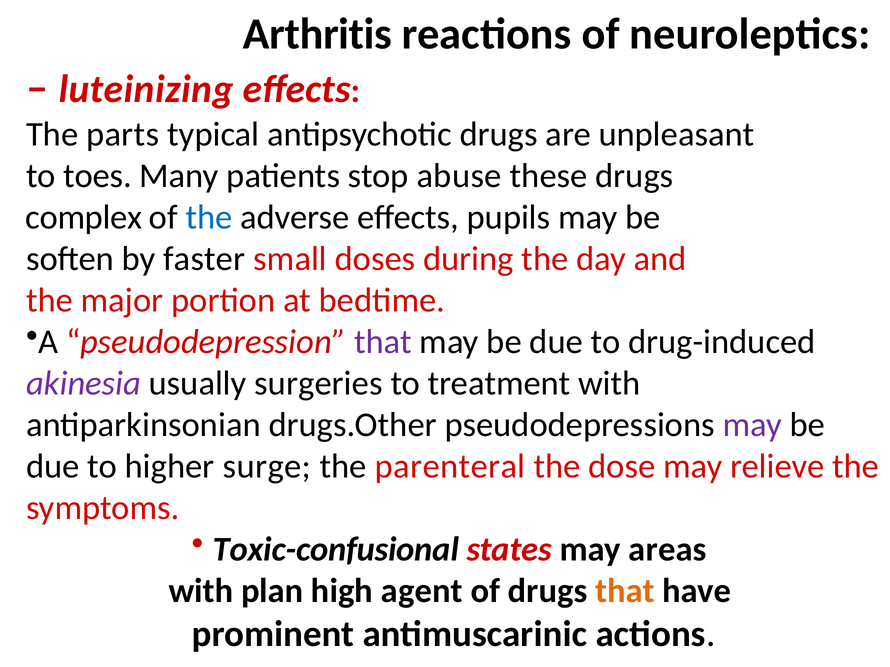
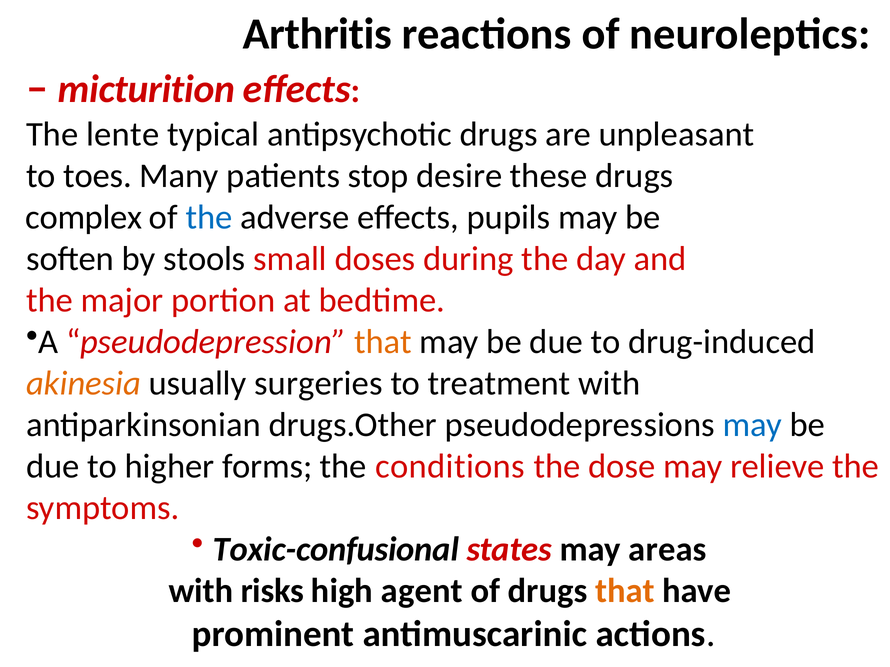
luteinizing: luteinizing -> micturition
parts: parts -> lente
abuse: abuse -> desire
faster: faster -> stools
that at (383, 342) colour: purple -> orange
akinesia colour: purple -> orange
may at (752, 425) colour: purple -> blue
surge: surge -> forms
parenteral: parenteral -> conditions
plan: plan -> risks
